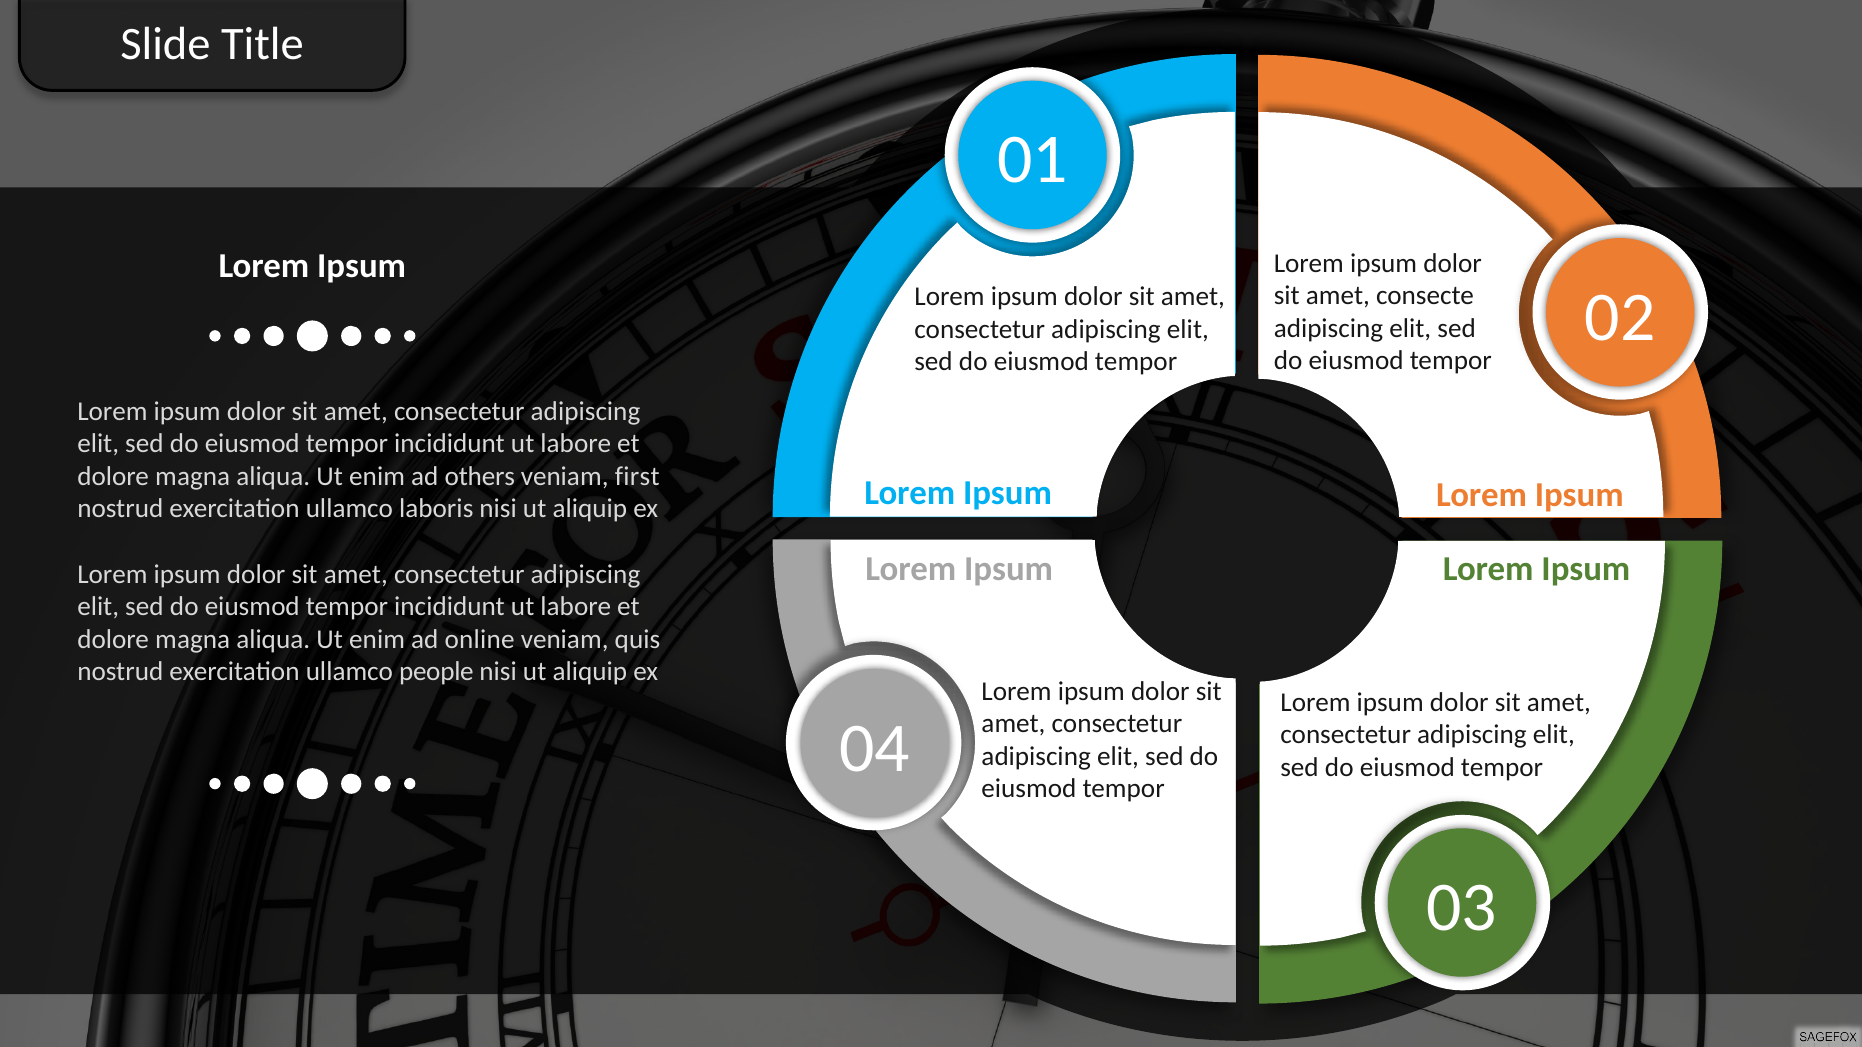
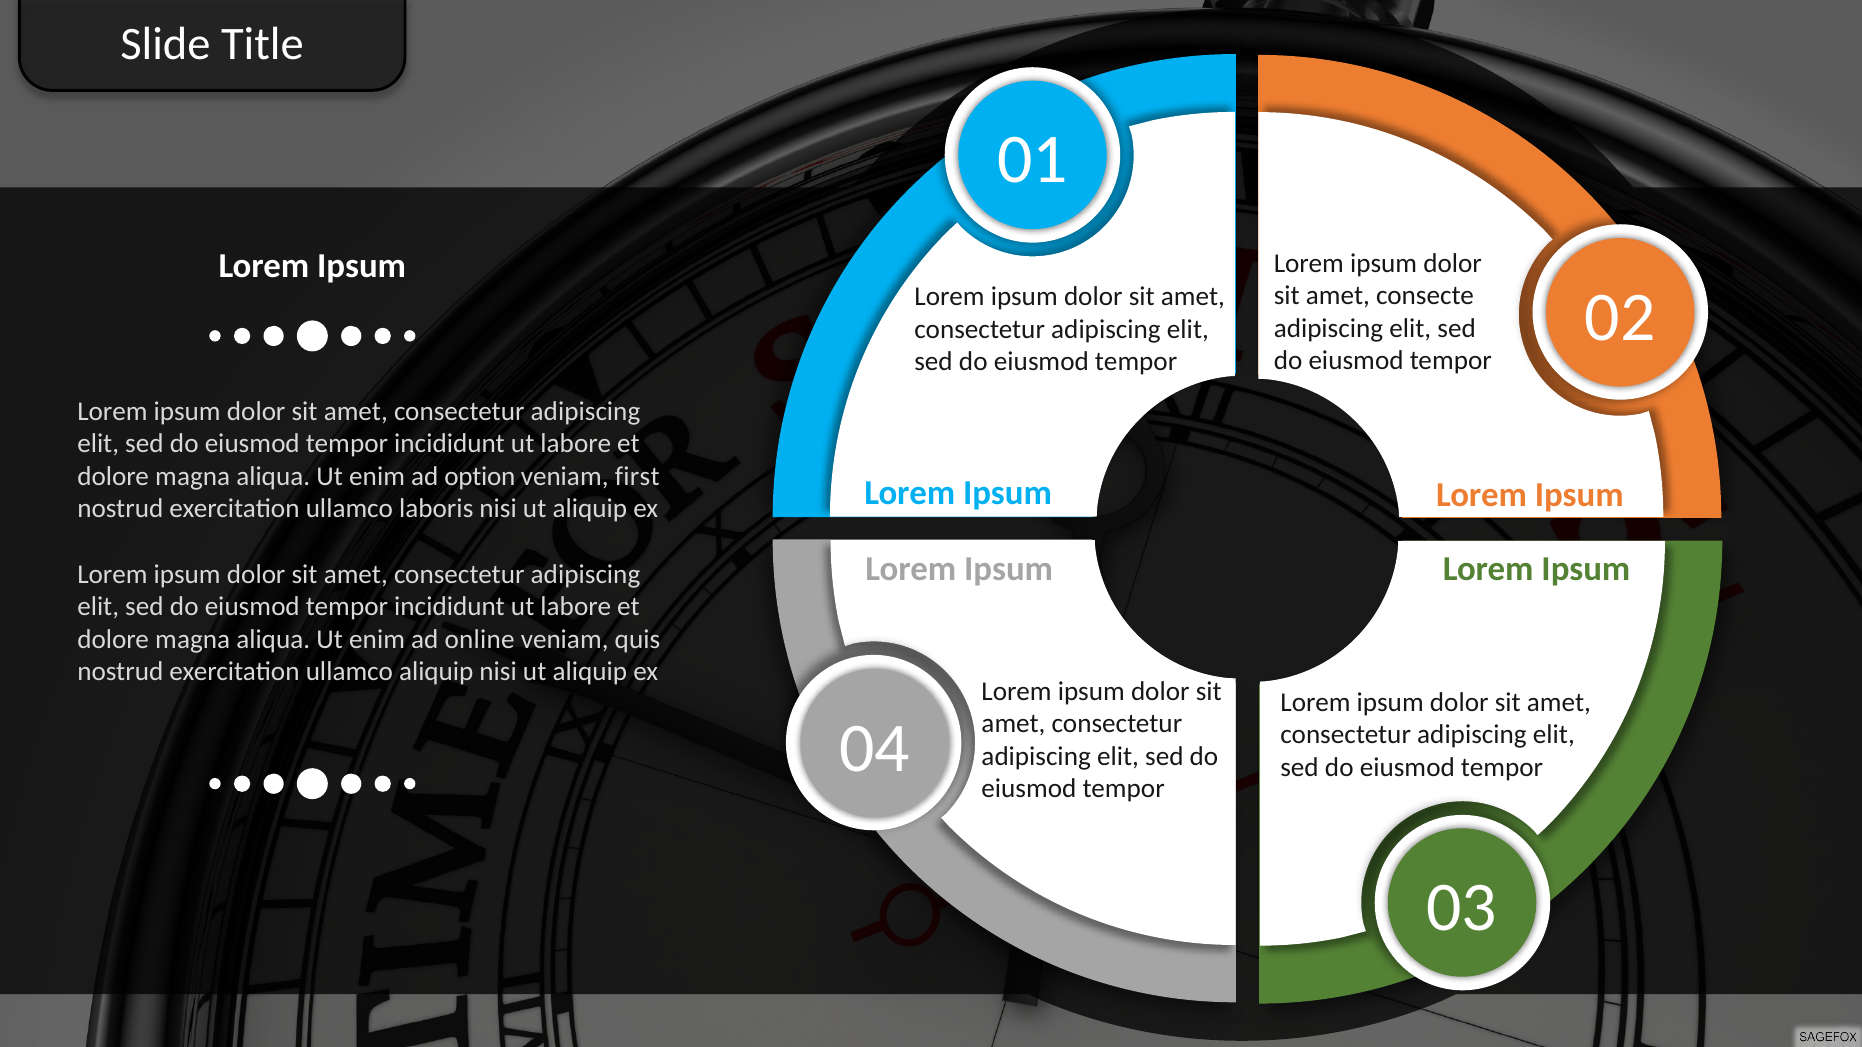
others: others -> option
ullamco people: people -> aliquip
